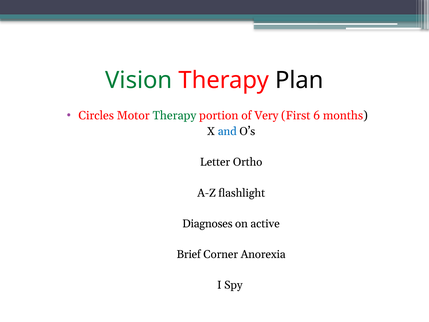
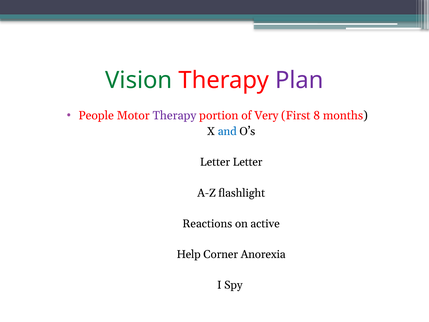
Plan colour: black -> purple
Circles: Circles -> People
Therapy at (174, 116) colour: green -> purple
6: 6 -> 8
Letter Ortho: Ortho -> Letter
Diagnoses: Diagnoses -> Reactions
Brief: Brief -> Help
